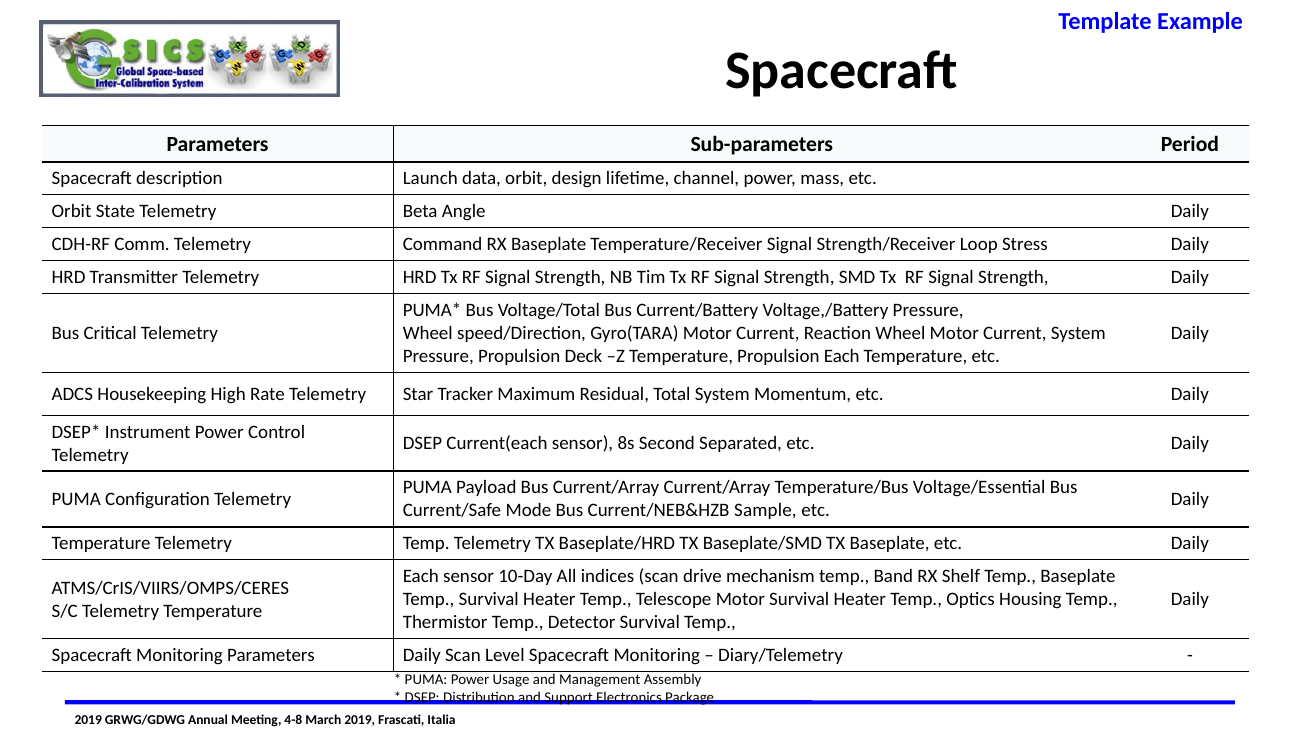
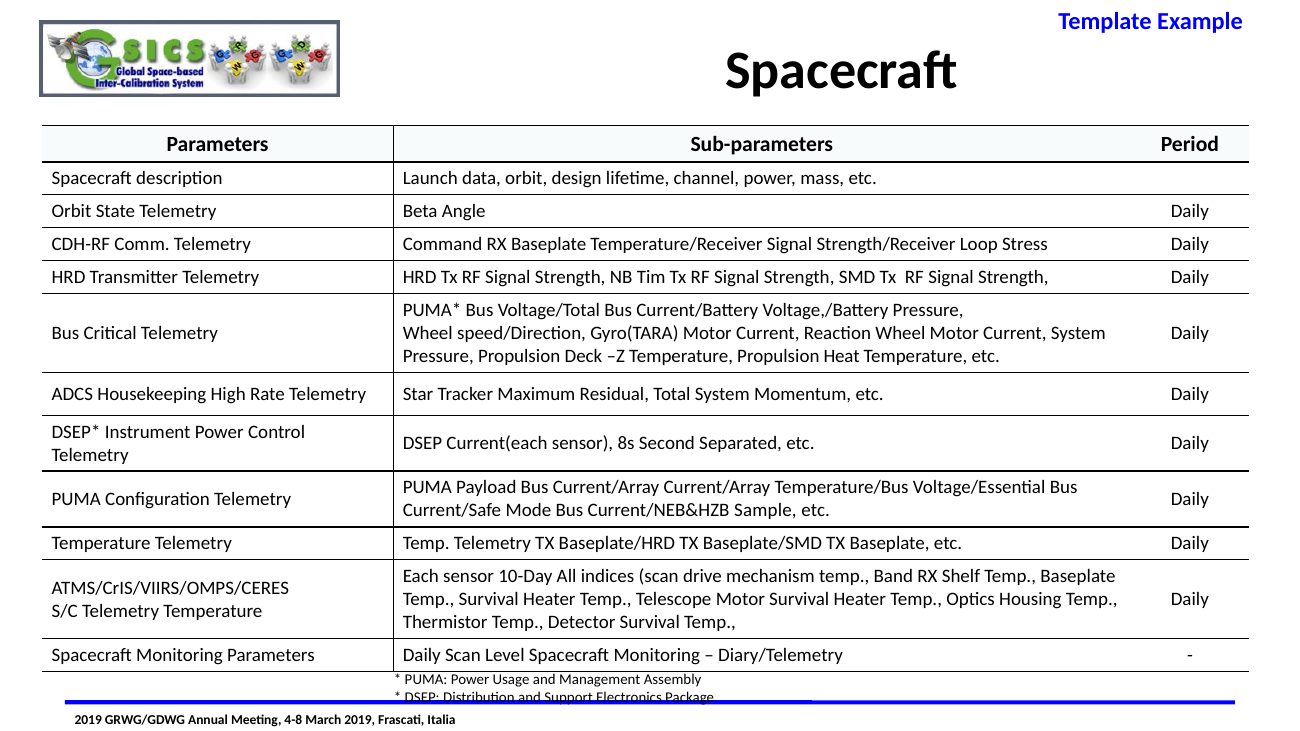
Propulsion Each: Each -> Heat
